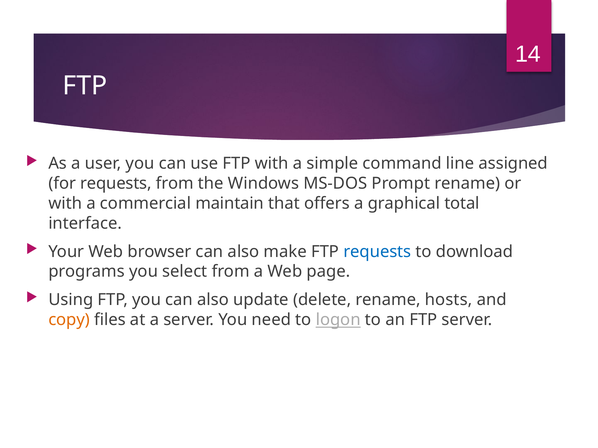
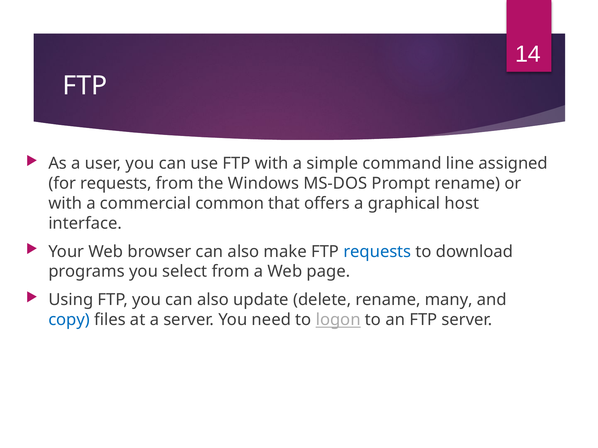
maintain: maintain -> common
total: total -> host
hosts: hosts -> many
copy colour: orange -> blue
